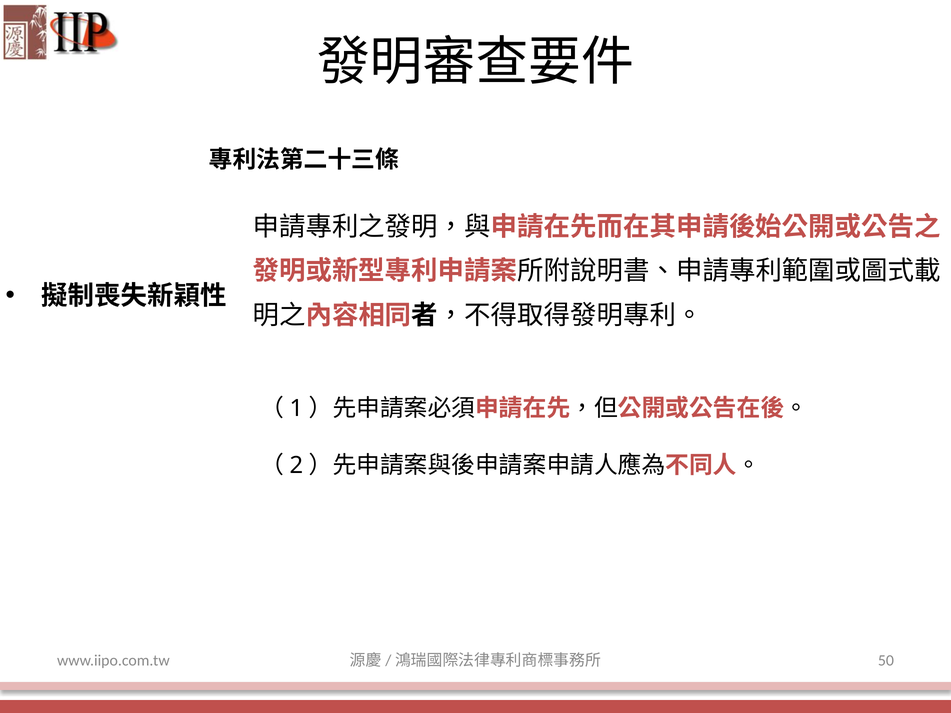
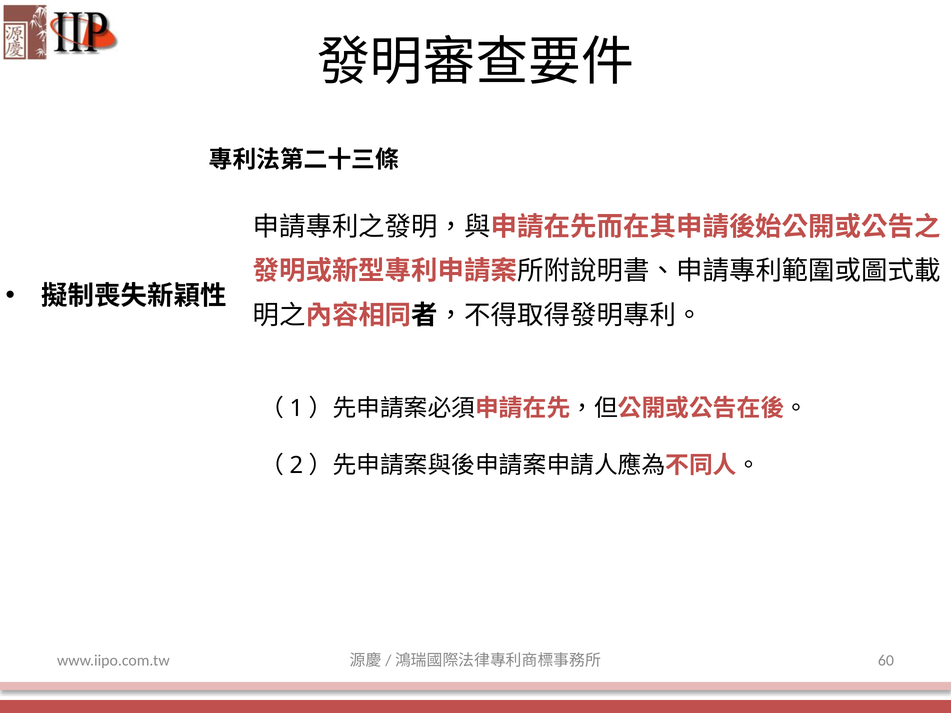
50: 50 -> 60
